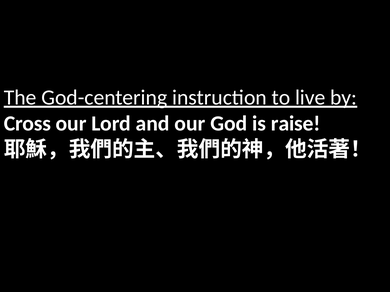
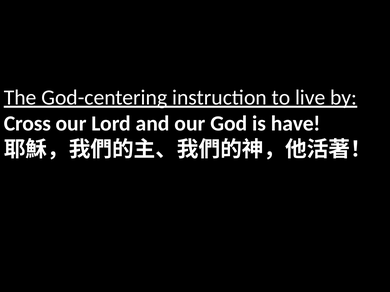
raise: raise -> have
